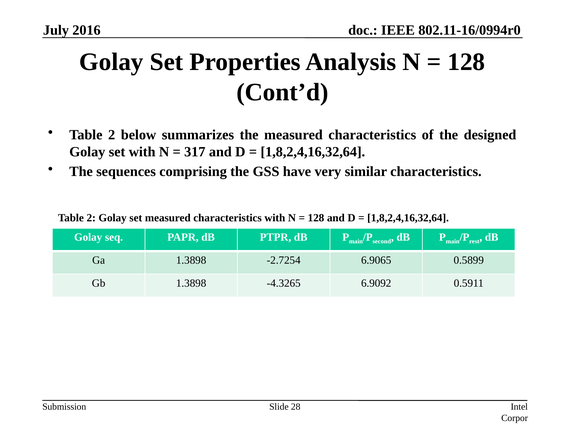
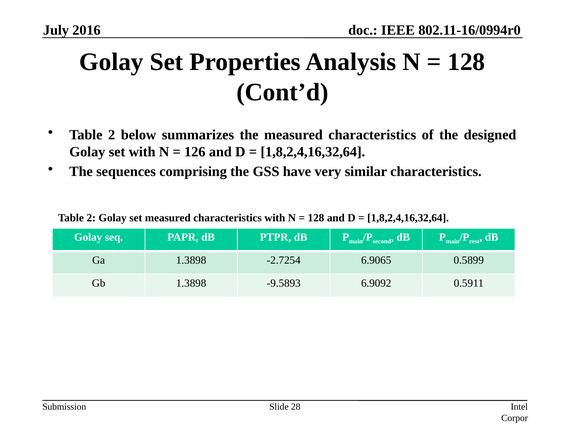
317: 317 -> 126
-4.3265: -4.3265 -> -9.5893
